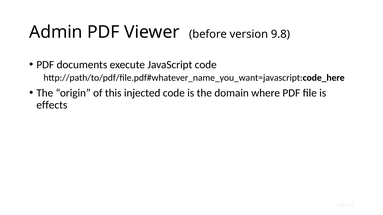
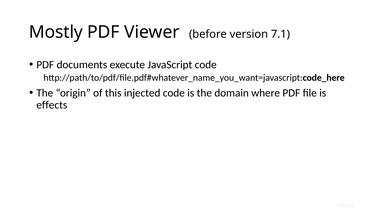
Admin: Admin -> Mostly
9.8: 9.8 -> 7.1
